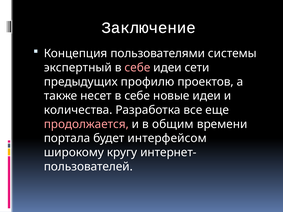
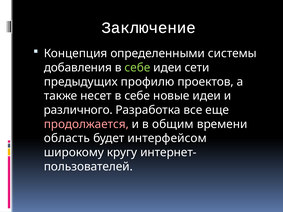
пользователями: пользователями -> определенными
экспертный: экспертный -> добавления
себе at (137, 68) colour: pink -> light green
количества: количества -> различного
портала: портала -> область
